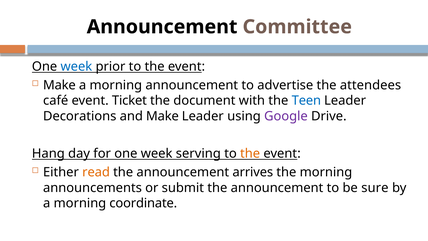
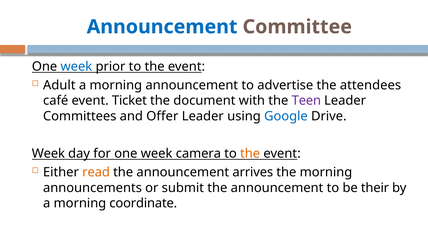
Announcement at (162, 27) colour: black -> blue
Make at (59, 85): Make -> Adult
Teen colour: blue -> purple
Decorations: Decorations -> Committees
and Make: Make -> Offer
Google colour: purple -> blue
Hang at (48, 153): Hang -> Week
serving: serving -> camera
sure: sure -> their
